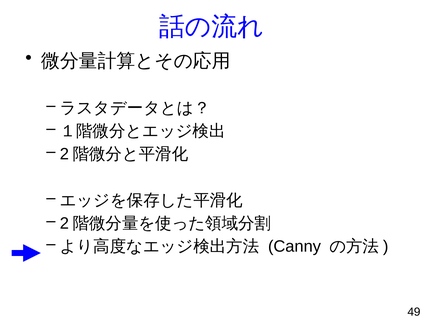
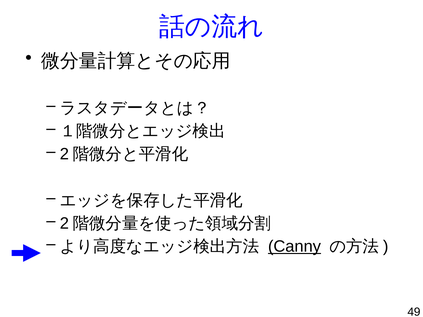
Canny underline: none -> present
